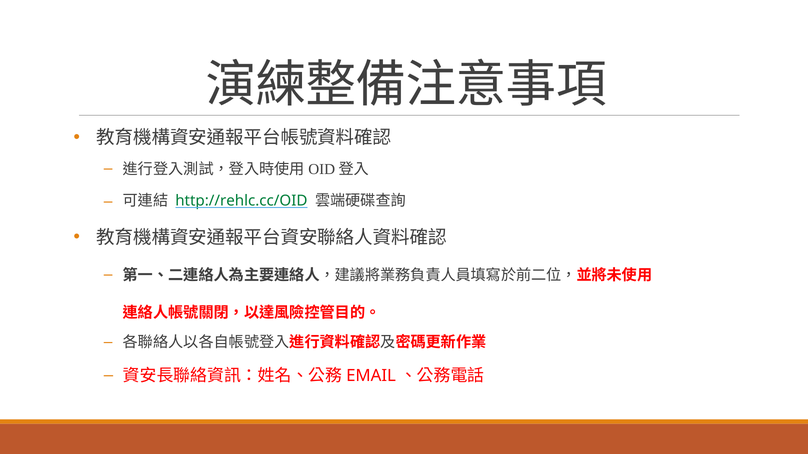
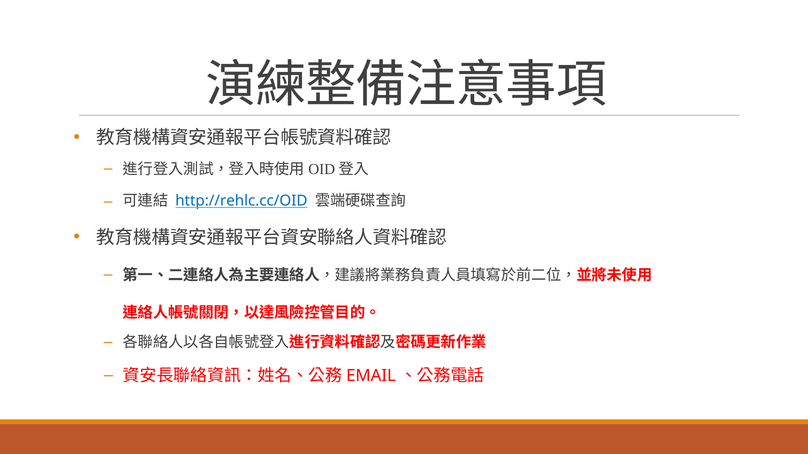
http://rehlc.cc/OID colour: green -> blue
